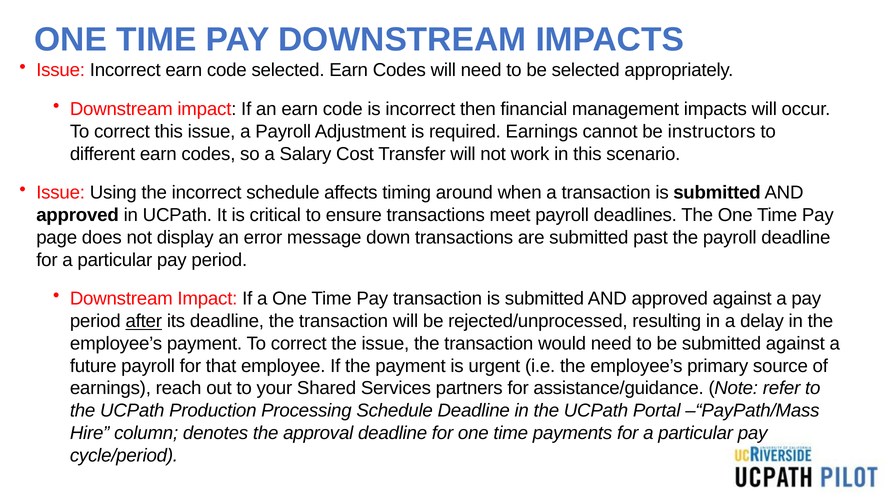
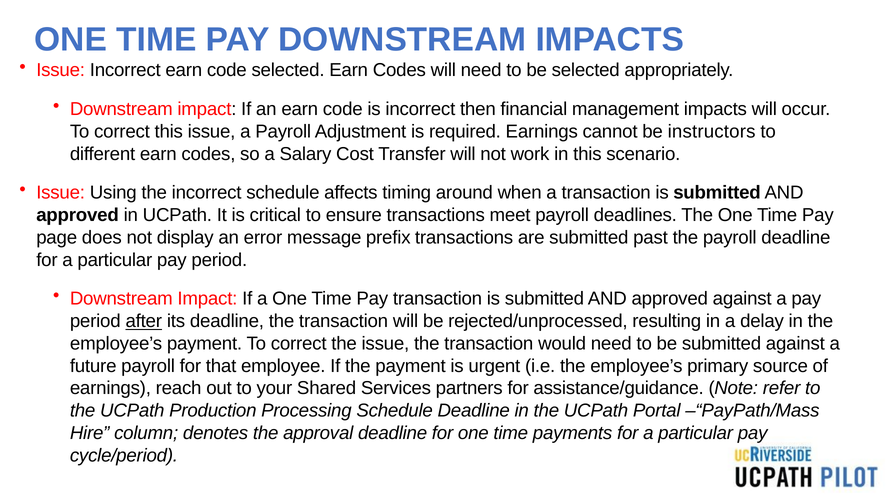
down: down -> prefix
